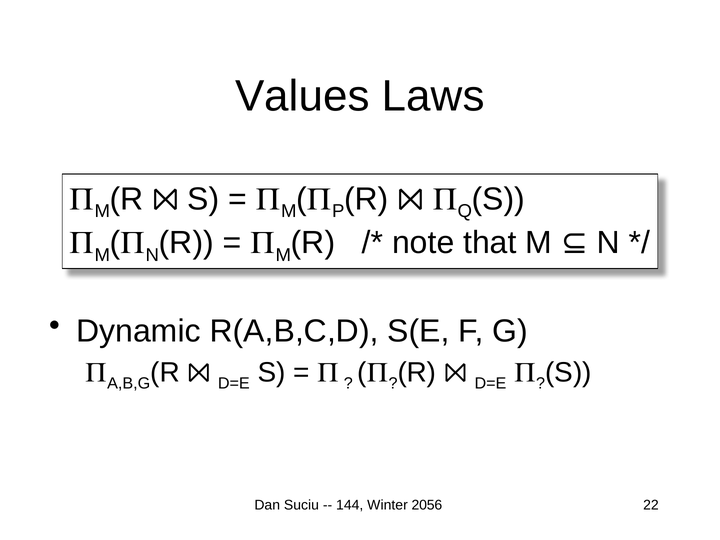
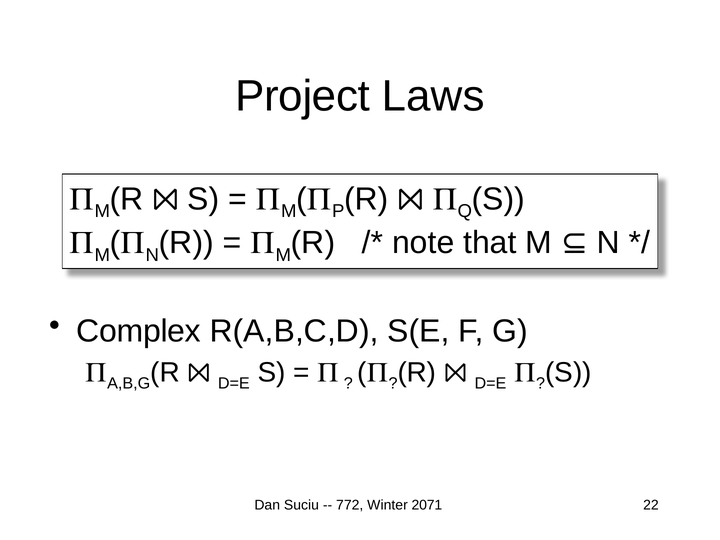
Values: Values -> Project
Dynamic: Dynamic -> Complex
144: 144 -> 772
2056: 2056 -> 2071
